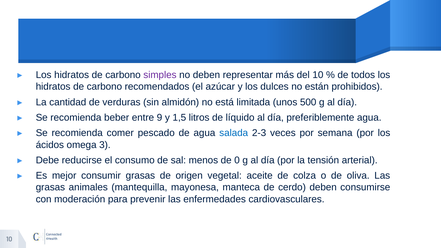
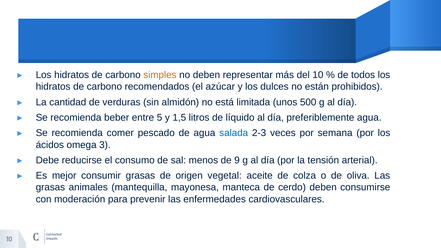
simples colour: purple -> orange
9: 9 -> 5
0: 0 -> 9
